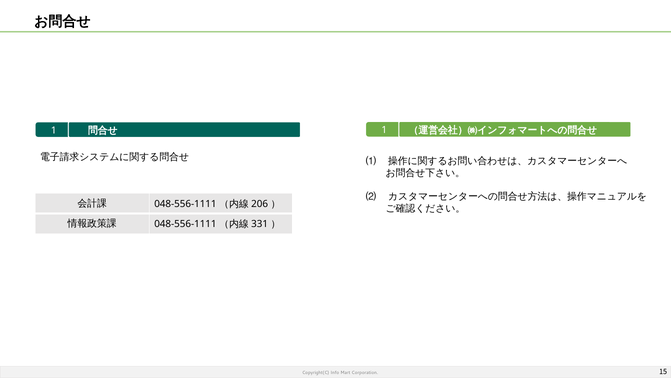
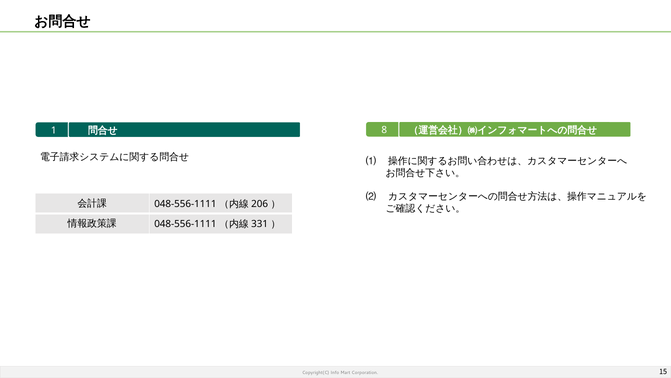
1 at (384, 130): 1 -> 8
